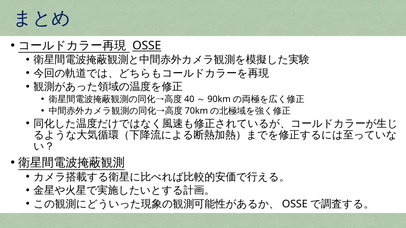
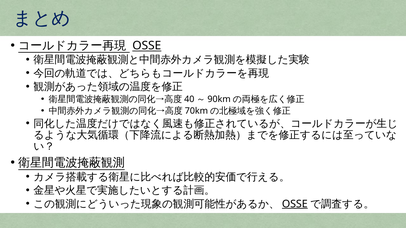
OSSE at (295, 204) underline: none -> present
